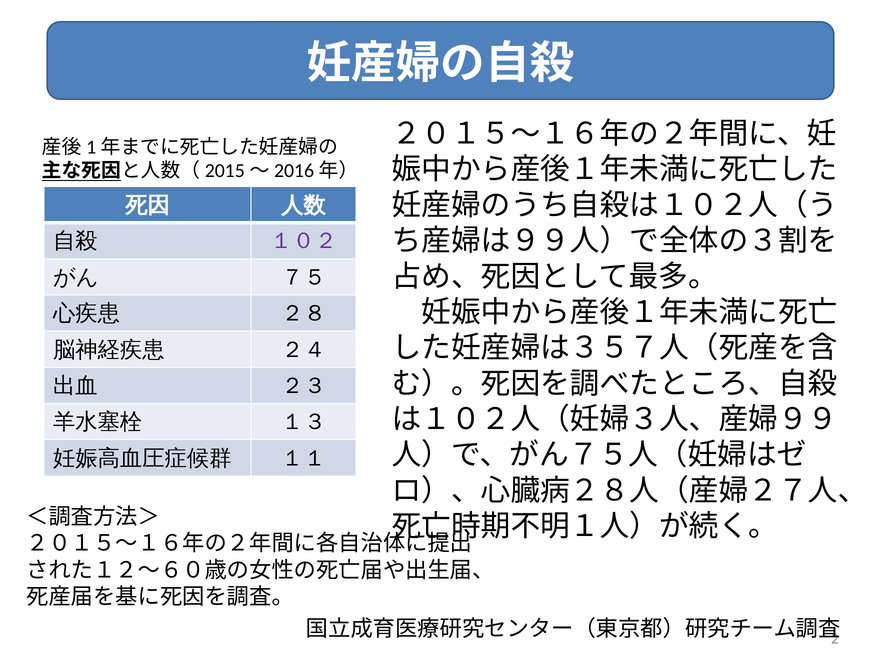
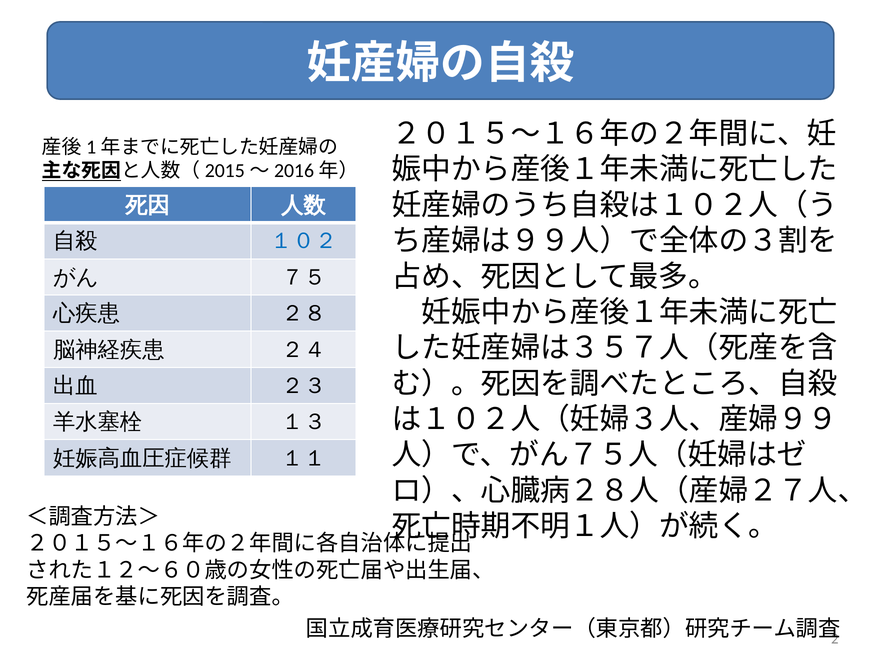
１０２ colour: purple -> blue
